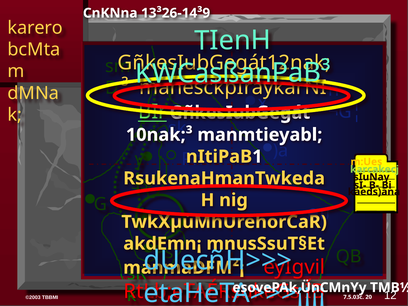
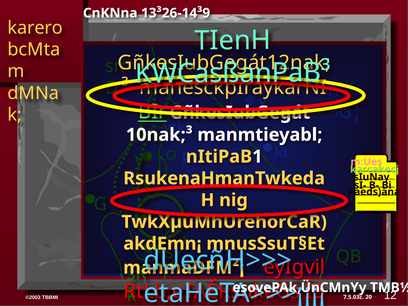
m:Ues colour: yellow -> pink
